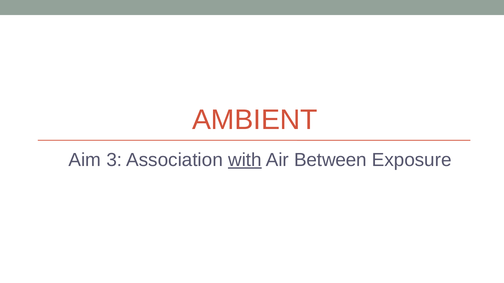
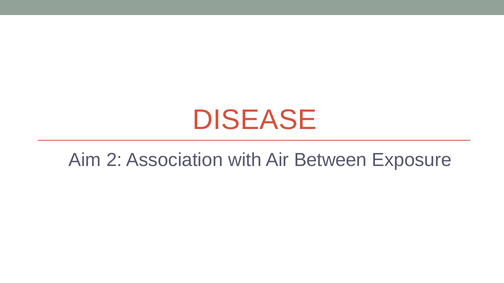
AMBIENT: AMBIENT -> DISEASE
3: 3 -> 2
with underline: present -> none
